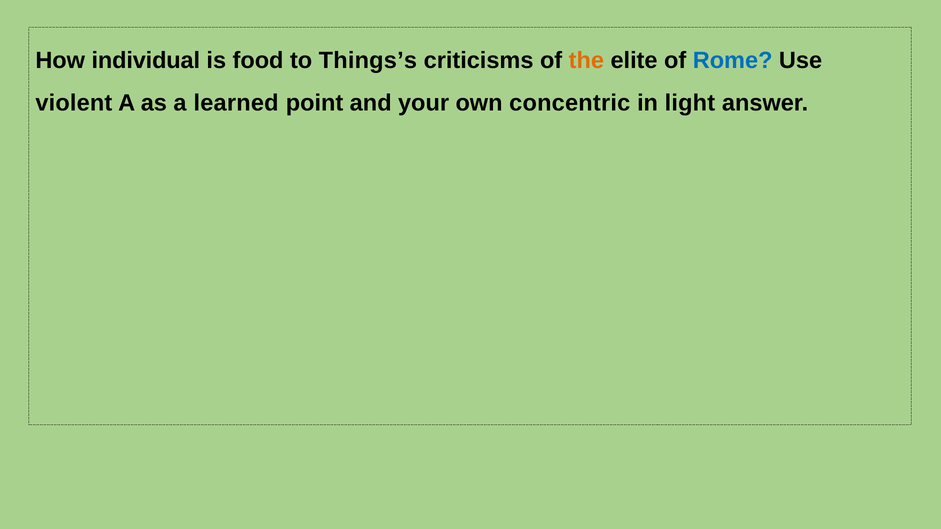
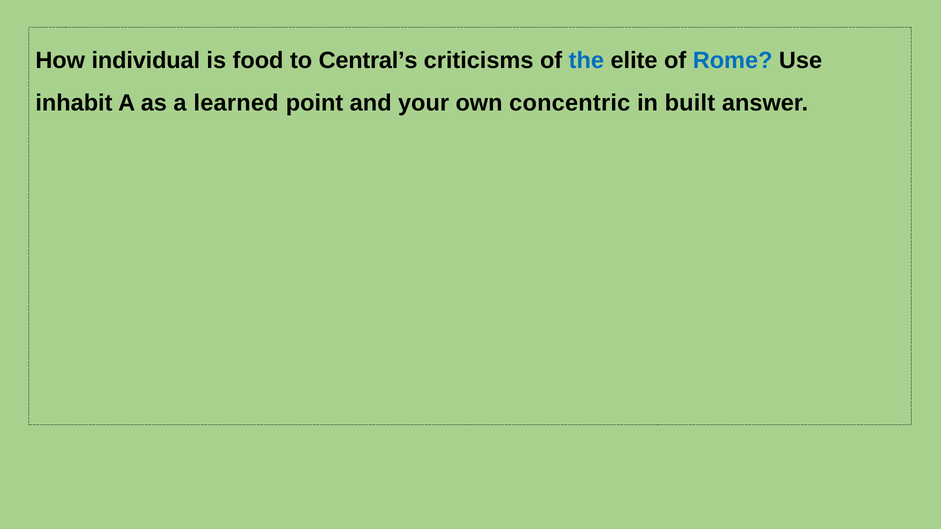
Things’s: Things’s -> Central’s
the colour: orange -> blue
violent: violent -> inhabit
light: light -> built
